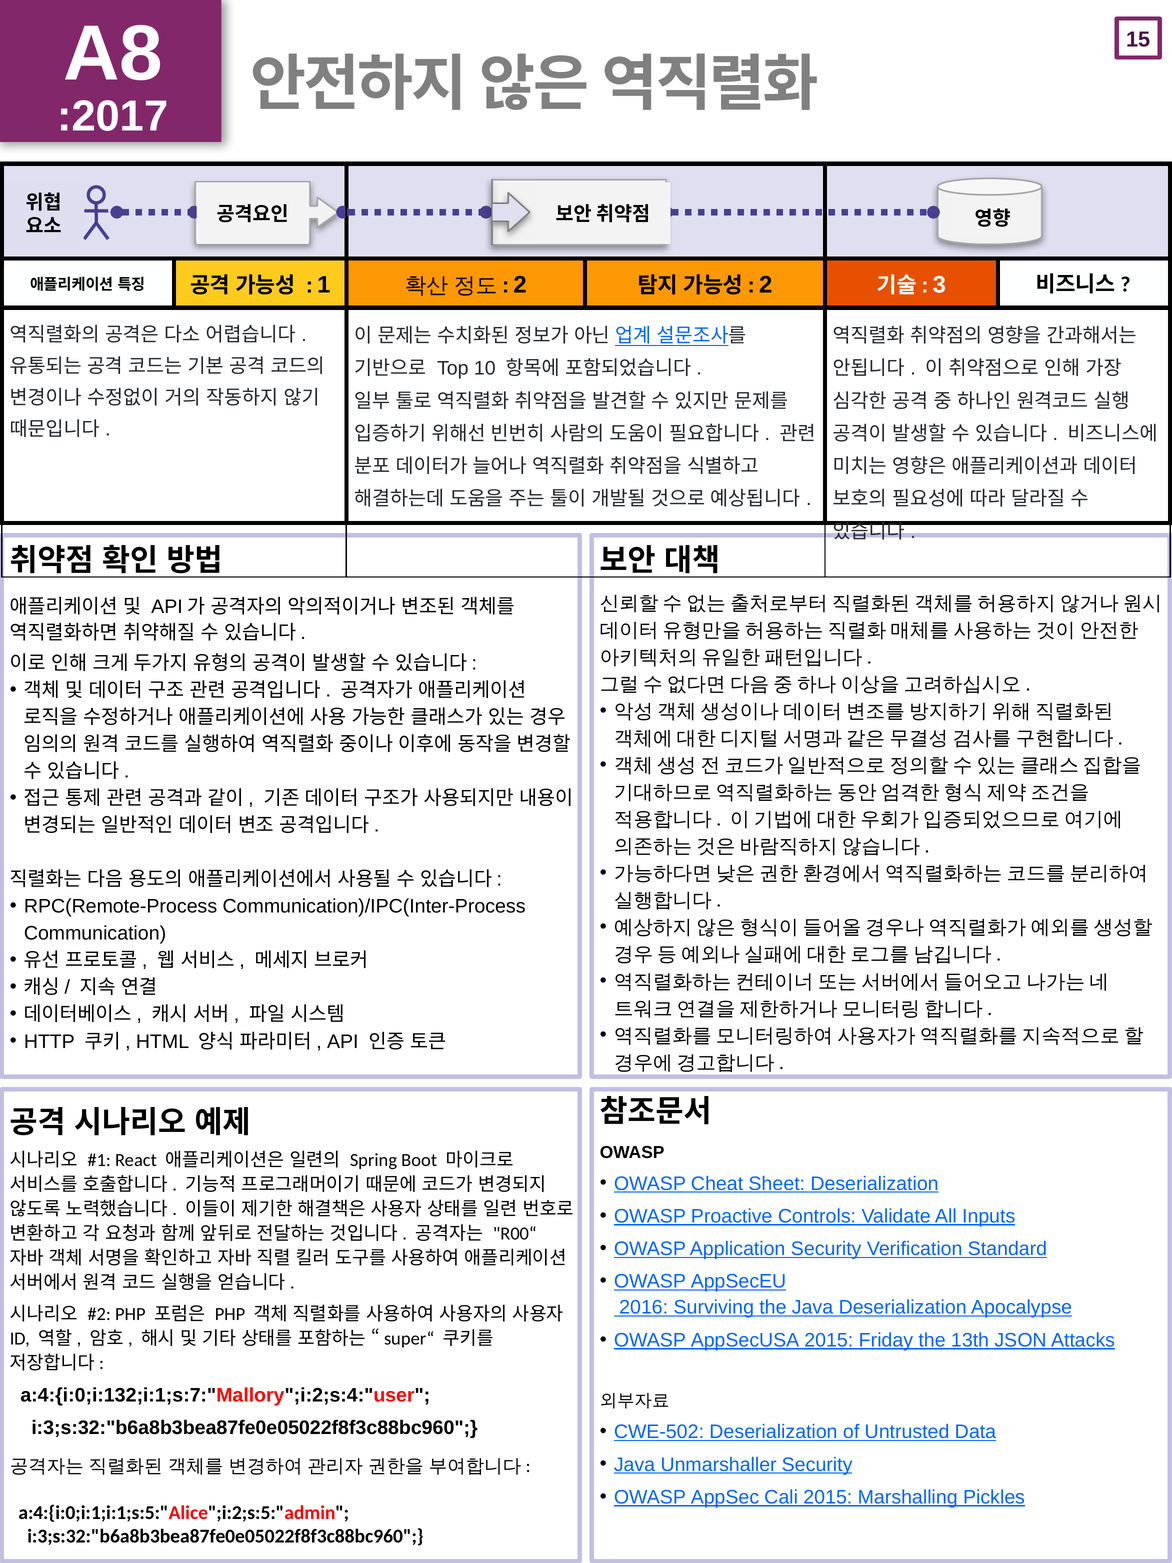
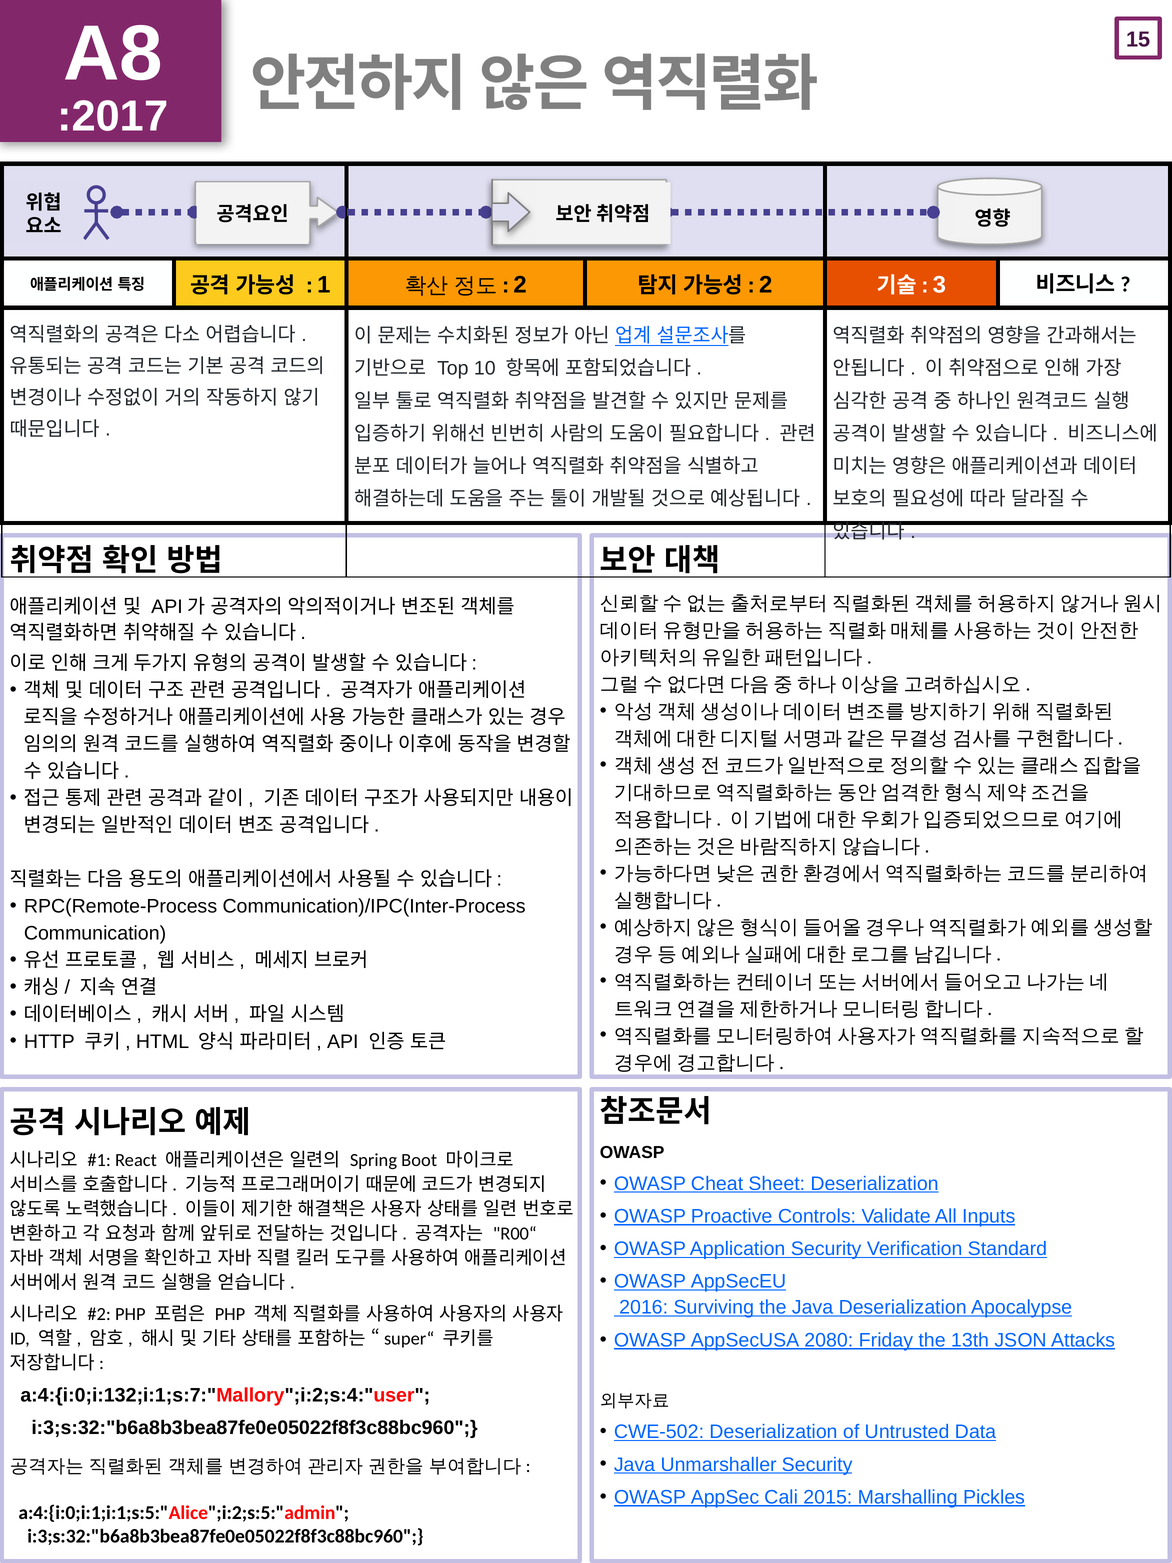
AppSecUSA 2015: 2015 -> 2080
